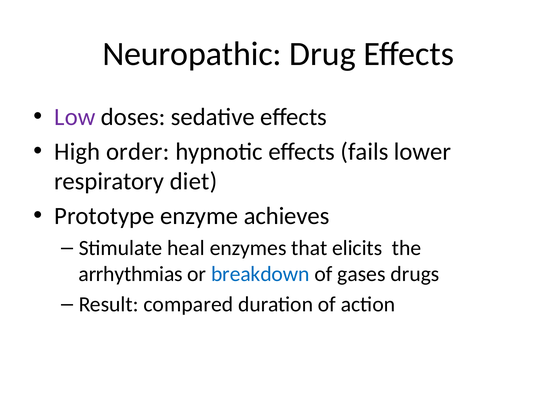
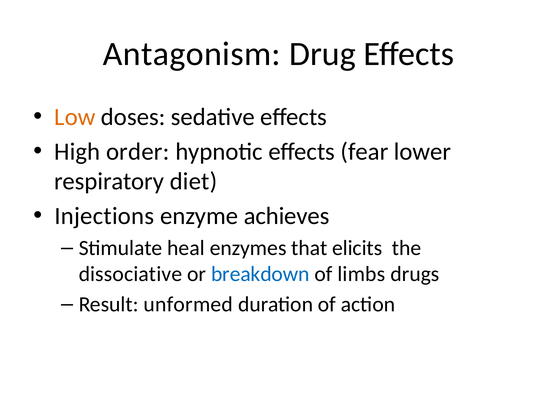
Neuropathic: Neuropathic -> Antagonism
Low colour: purple -> orange
fails: fails -> fear
Prototype: Prototype -> Injections
arrhythmias: arrhythmias -> dissociative
gases: gases -> limbs
compared: compared -> unformed
